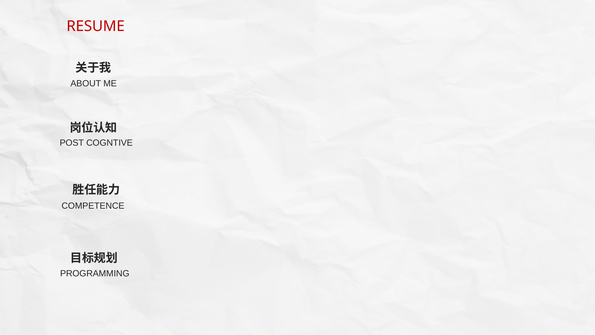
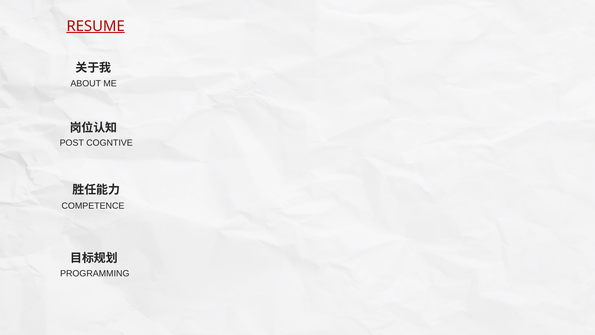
RESUME underline: none -> present
